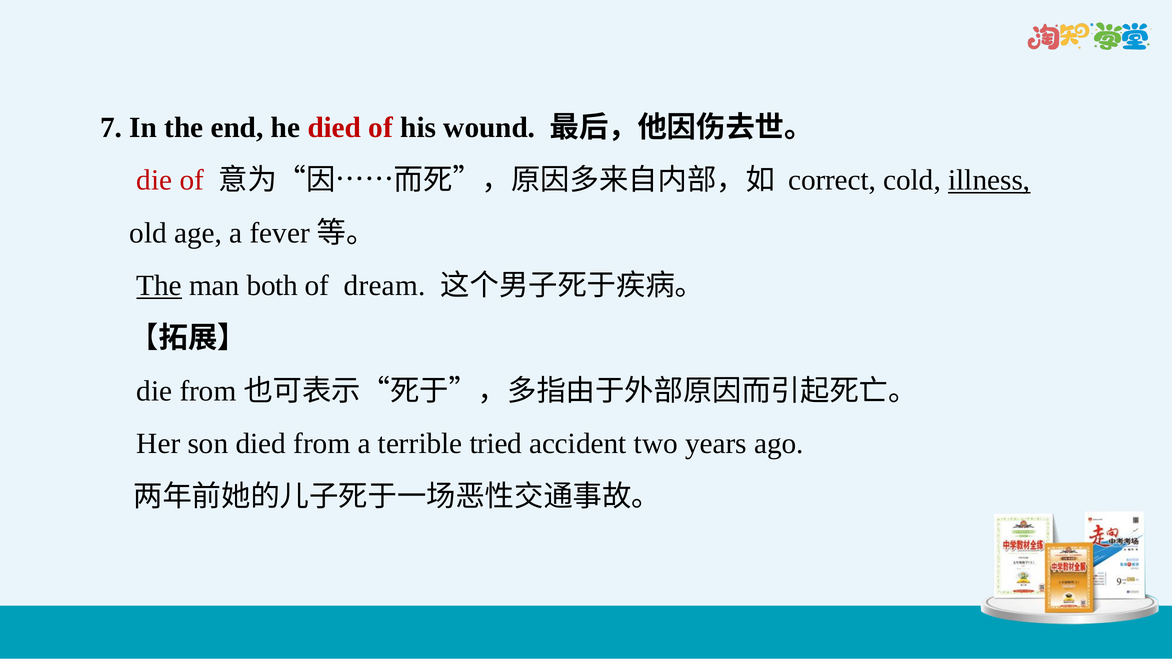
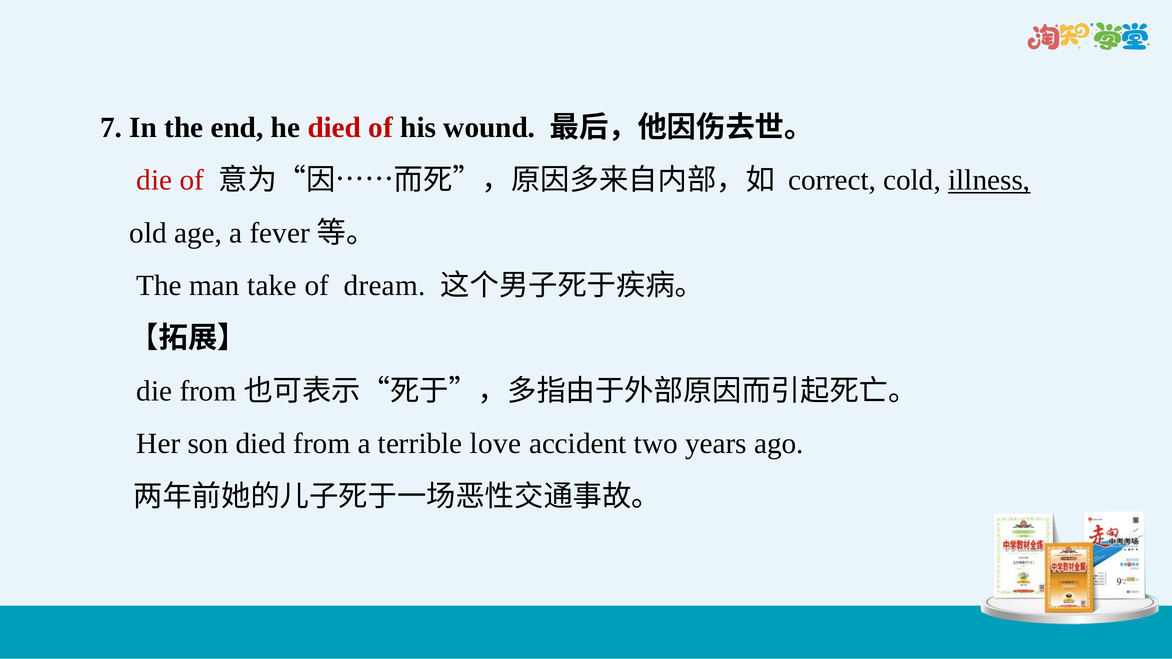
The at (159, 286) underline: present -> none
both: both -> take
tried: tried -> love
